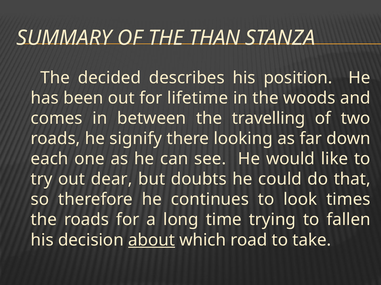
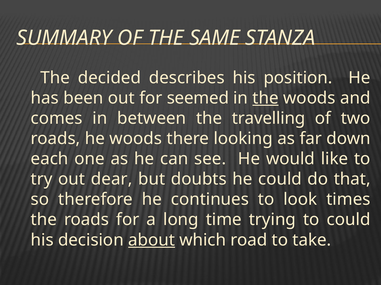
THAN: THAN -> SAME
lifetime: lifetime -> seemed
the at (266, 98) underline: none -> present
he signify: signify -> woods
to fallen: fallen -> could
